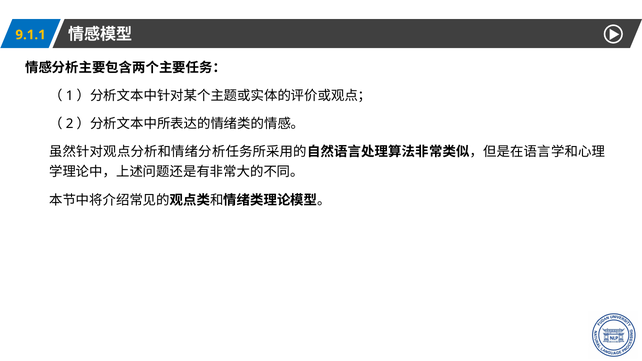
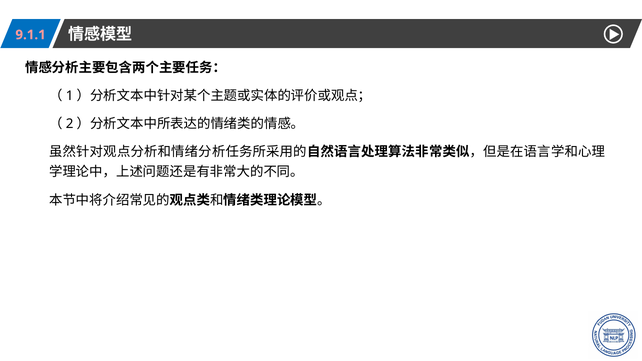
9.1.1 colour: yellow -> pink
